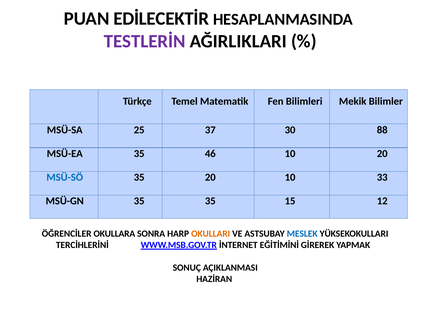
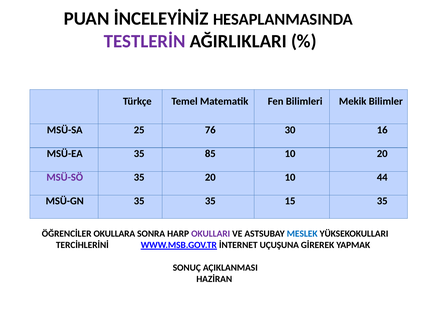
EDİLECEKTİR: EDİLECEKTİR -> İNCELEYİNİZ
37: 37 -> 76
88: 88 -> 16
46: 46 -> 85
MSÜ-SÖ colour: blue -> purple
33: 33 -> 44
15 12: 12 -> 35
OKULLARI colour: orange -> purple
EĞİTİMİNİ: EĞİTİMİNİ -> UÇUŞUNA
